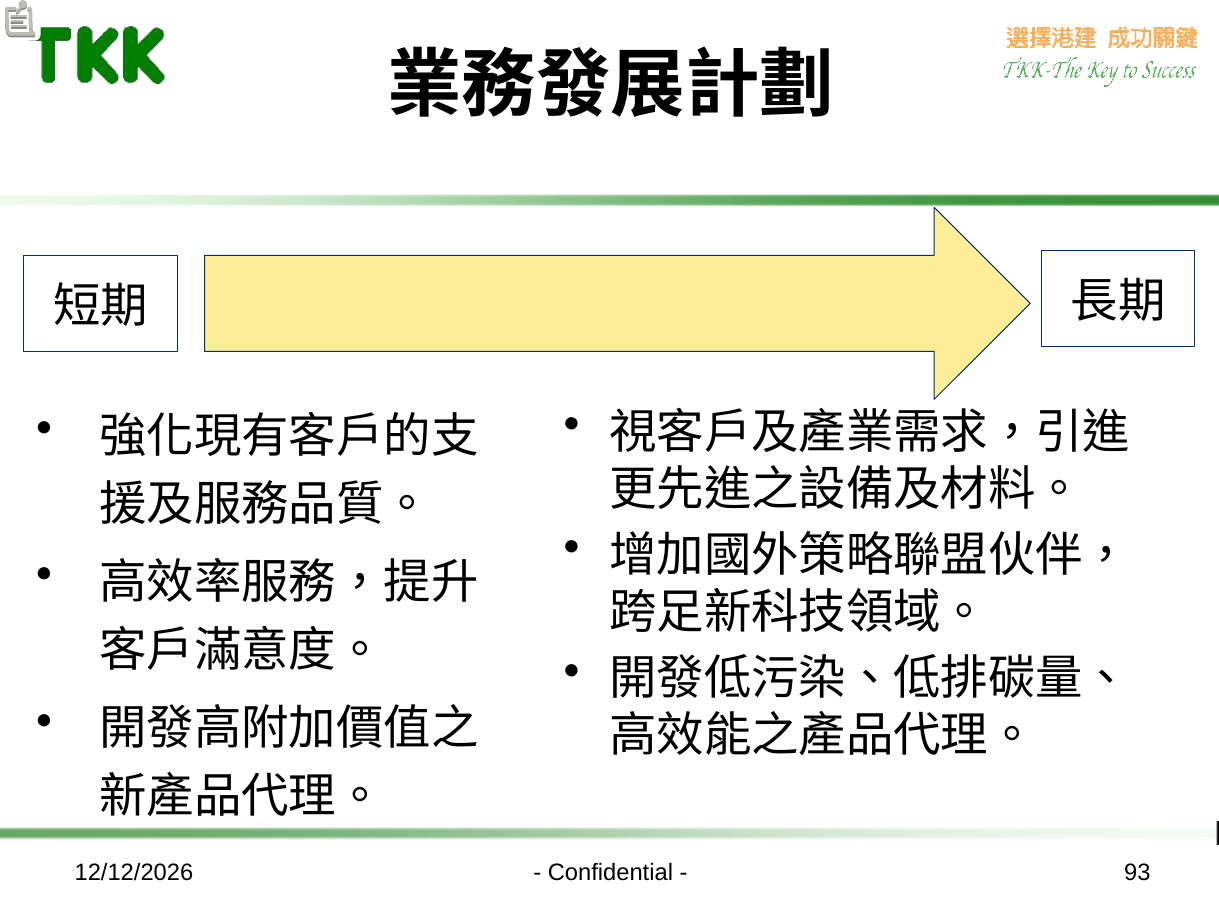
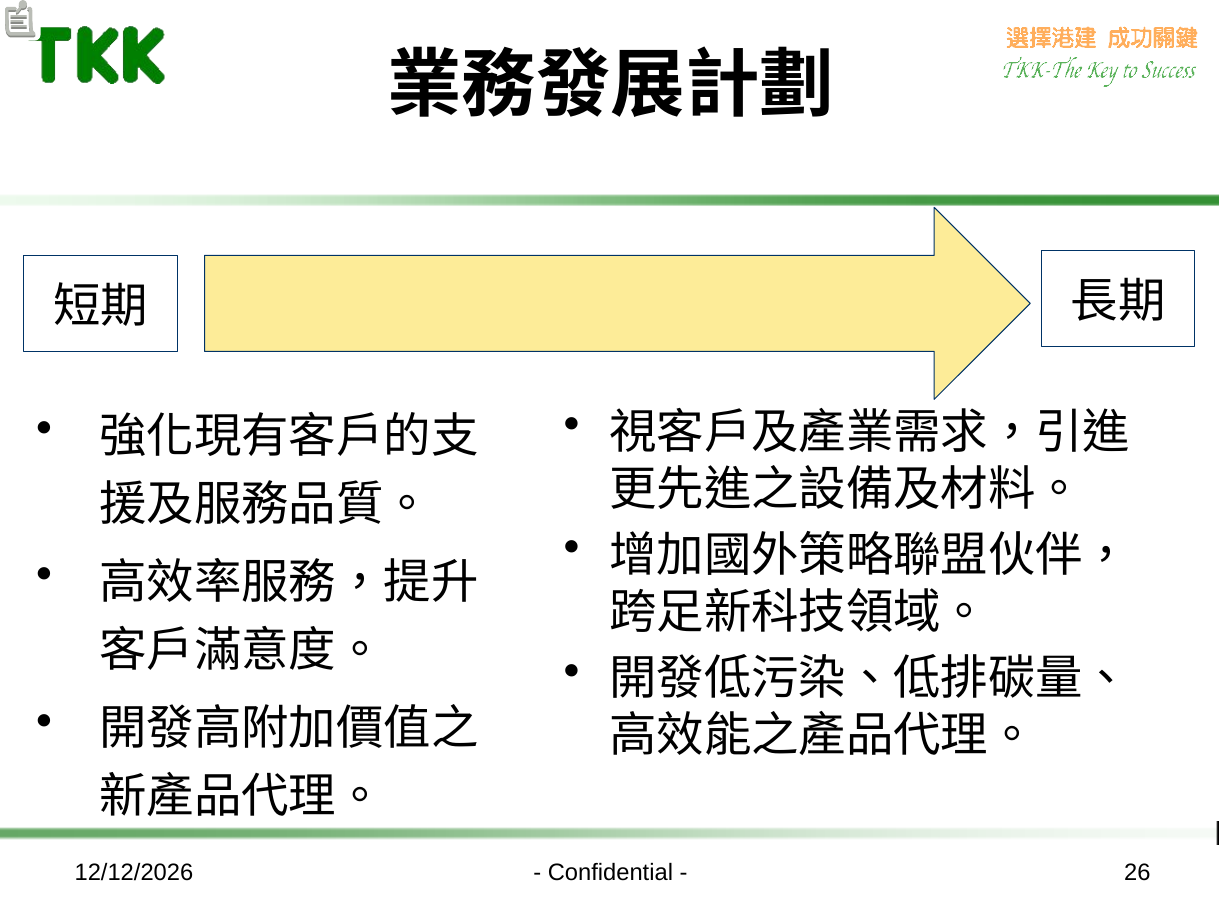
93: 93 -> 26
